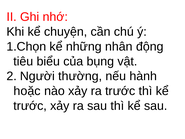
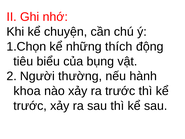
nhân: nhân -> thích
hoặc: hoặc -> khoa
